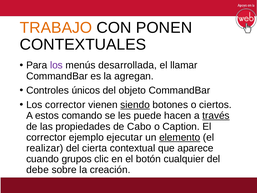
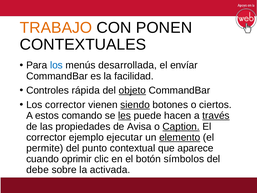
los at (56, 65) colour: purple -> blue
llamar: llamar -> envíar
agregan: agregan -> facilidad
únicos: únicos -> rápida
objeto underline: none -> present
les underline: none -> present
Cabo: Cabo -> Avisa
Caption underline: none -> present
realizar: realizar -> permite
cierta: cierta -> punto
grupos: grupos -> oprimir
cualquier: cualquier -> símbolos
creación: creación -> activada
